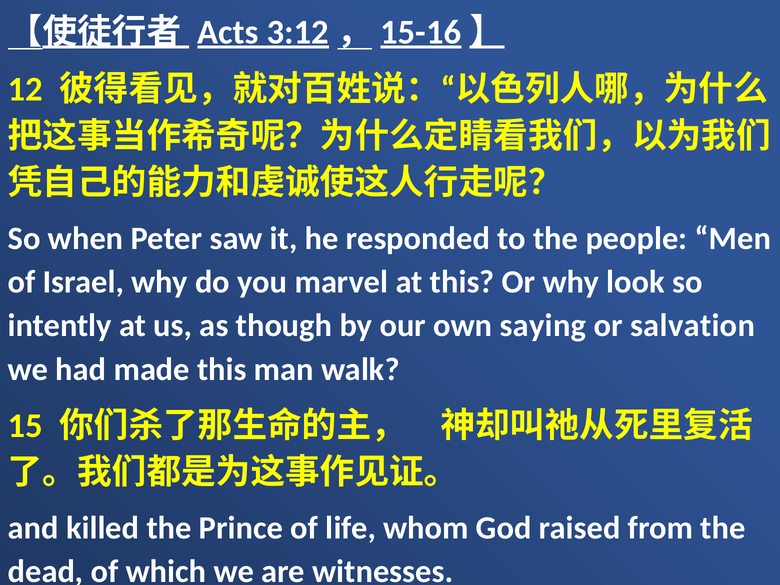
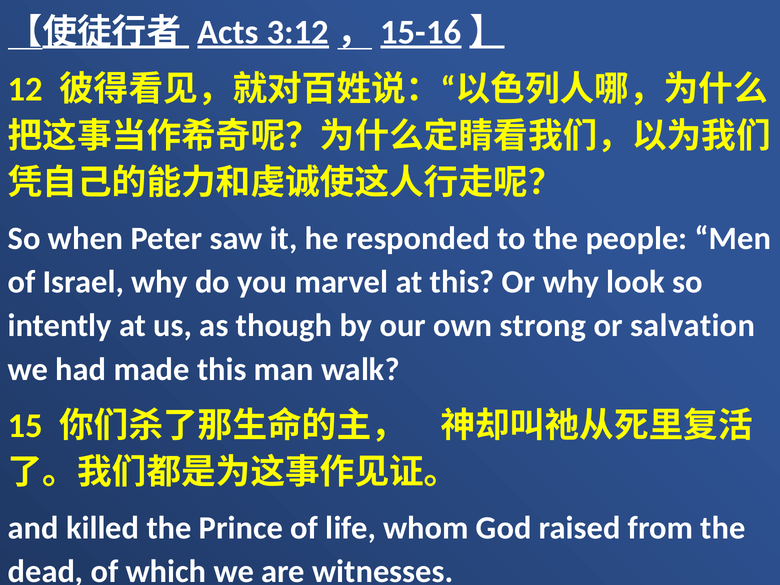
saying: saying -> strong
